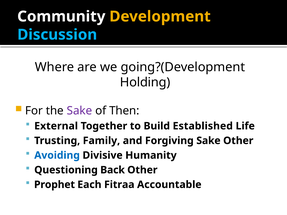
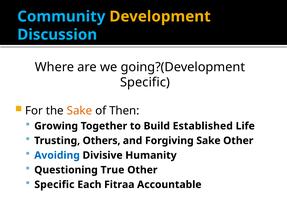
Community colour: white -> light blue
Holding at (145, 82): Holding -> Specific
Sake at (79, 111) colour: purple -> orange
External: External -> Growing
Family: Family -> Others
Back: Back -> True
Prophet at (55, 185): Prophet -> Specific
